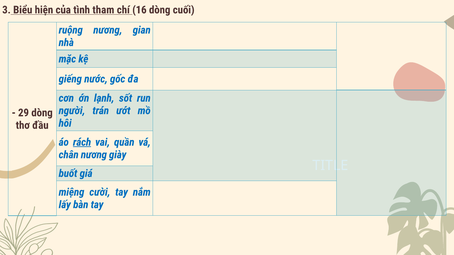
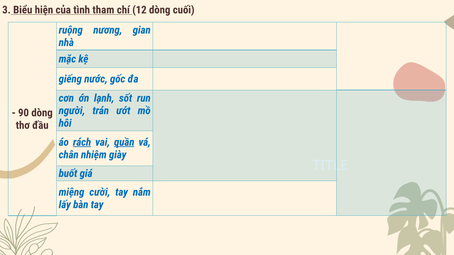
16: 16 -> 12
29: 29 -> 90
quần underline: none -> present
chân nương: nương -> nhiệm
